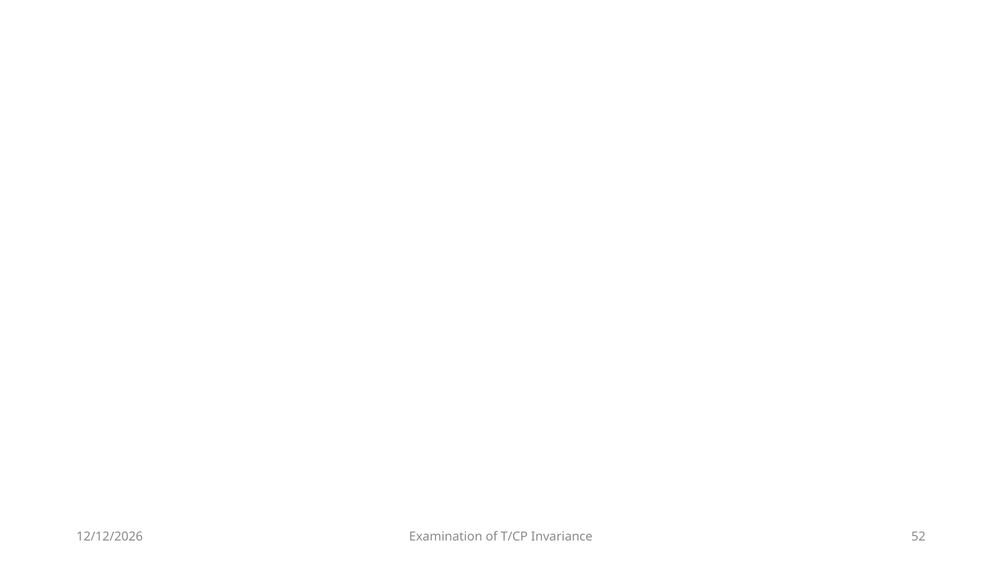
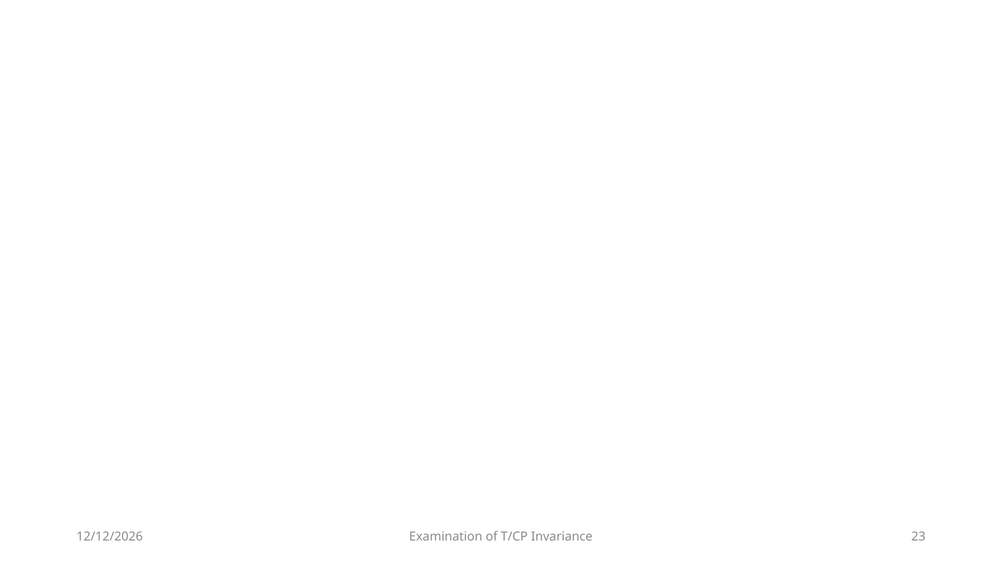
52: 52 -> 23
